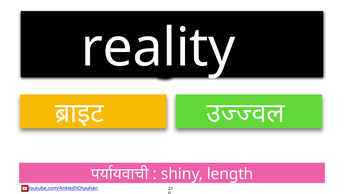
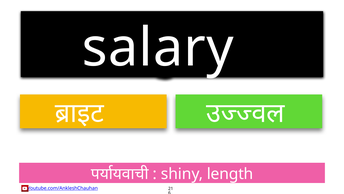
reality: reality -> salary
